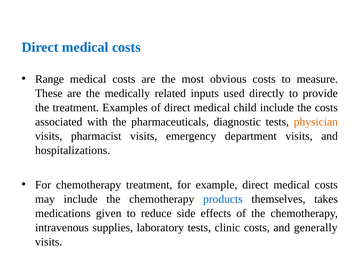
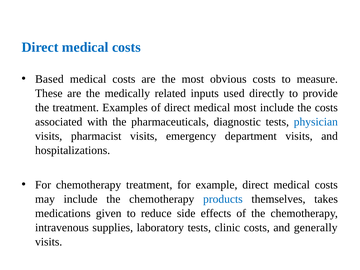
Range: Range -> Based
medical child: child -> most
physician colour: orange -> blue
